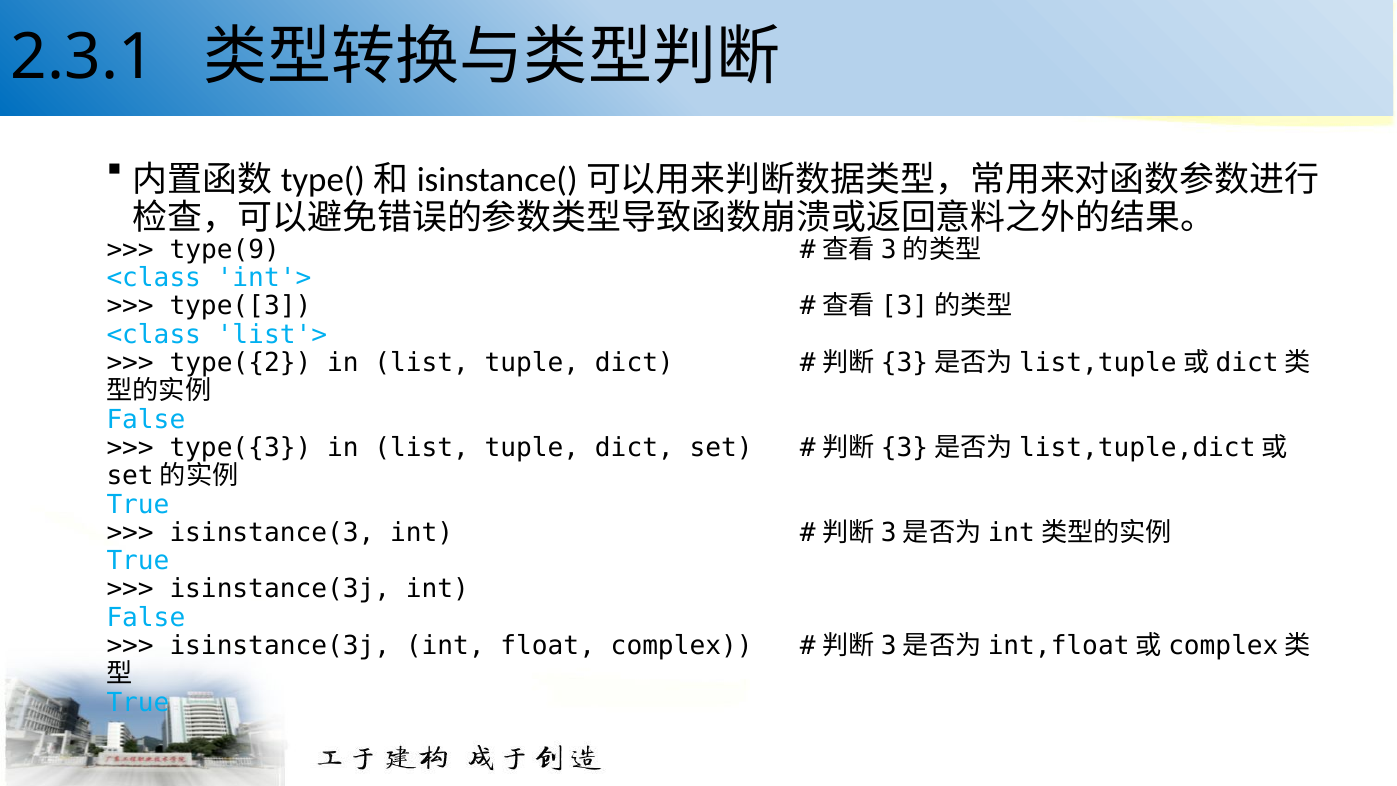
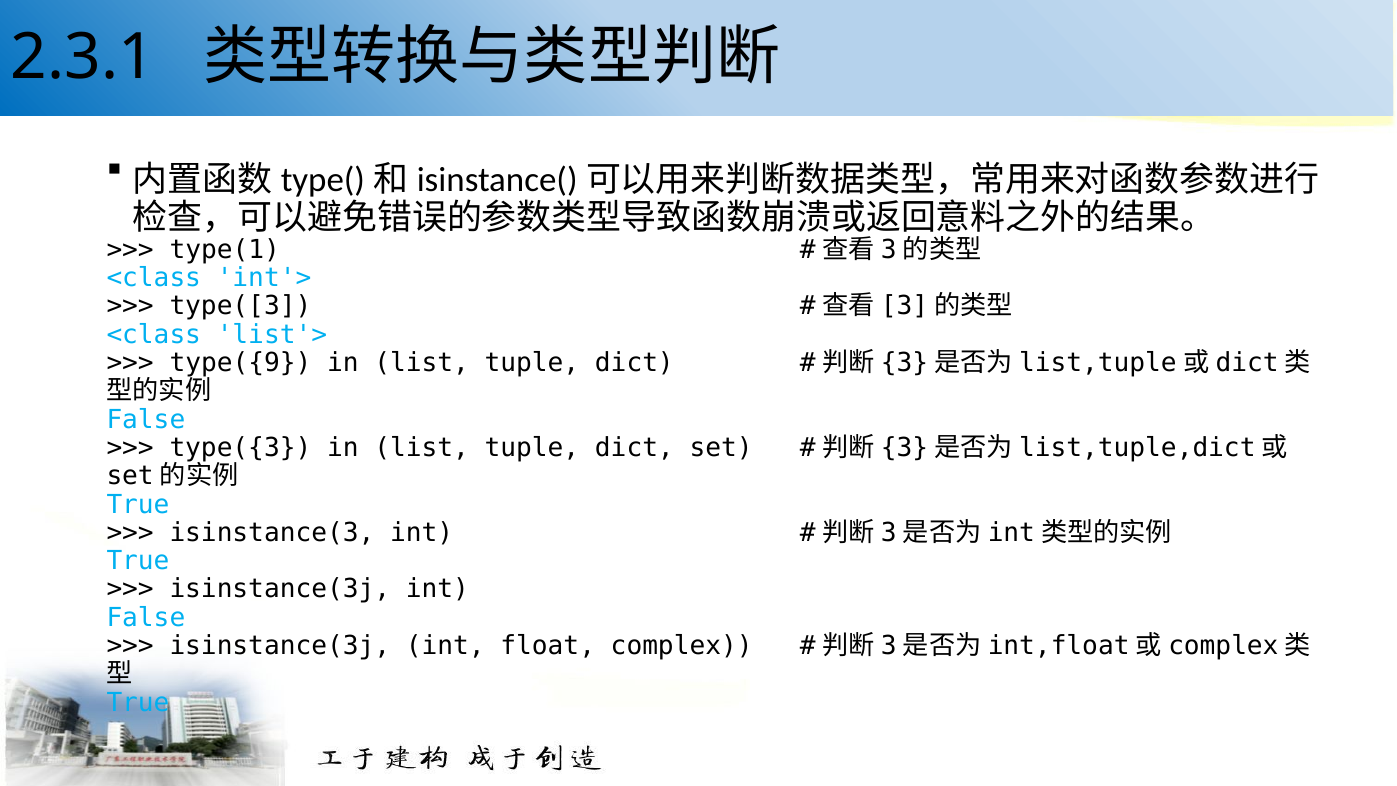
type(9: type(9 -> type(1
type({2: type({2 -> type({9
